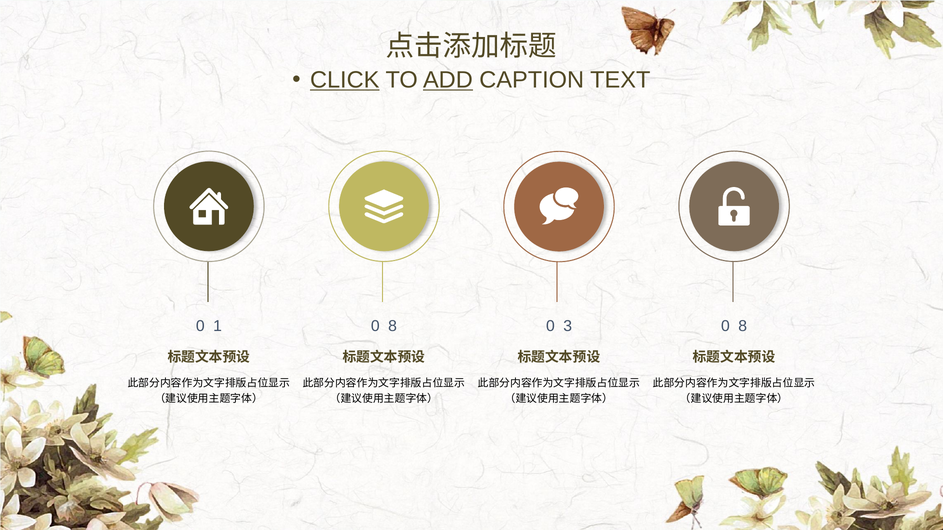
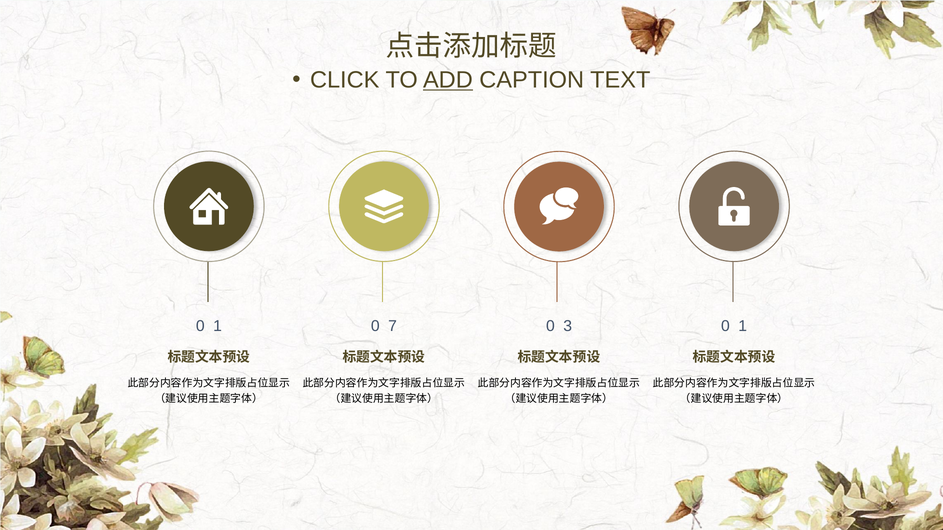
CLICK underline: present -> none
8 at (393, 326): 8 -> 7
8 at (743, 326): 8 -> 1
